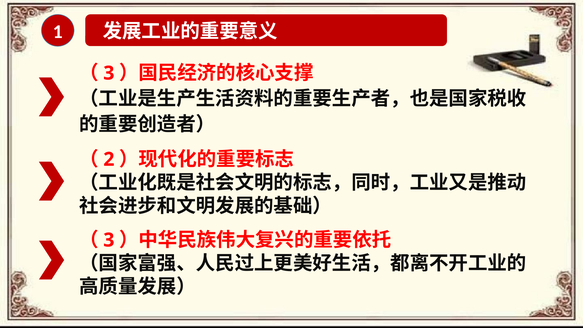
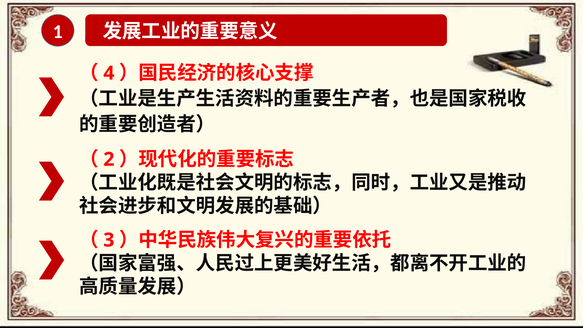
3 at (109, 73): 3 -> 4
